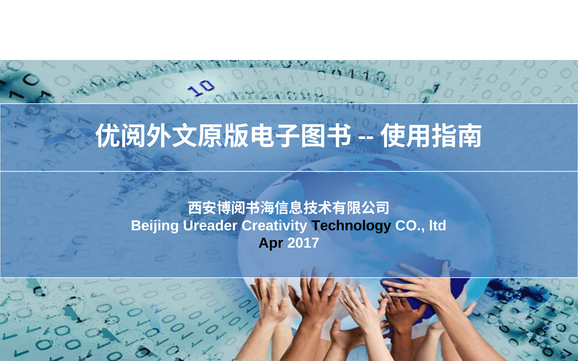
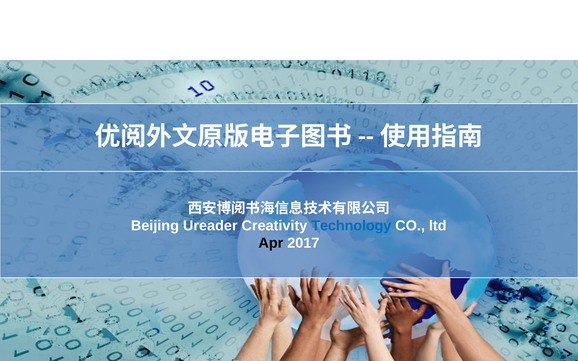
Technology colour: black -> blue
